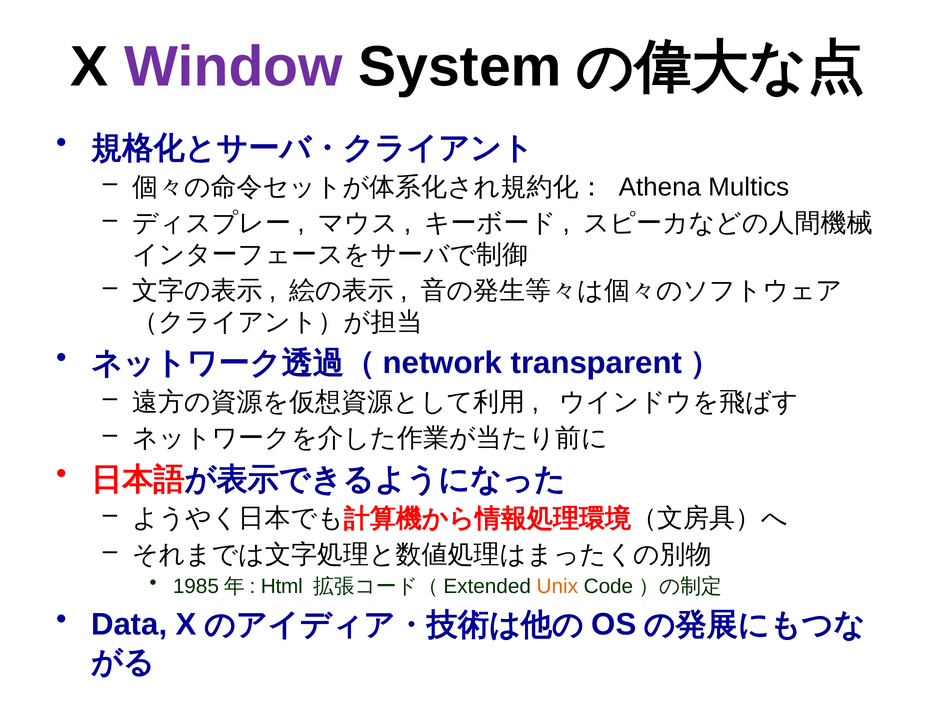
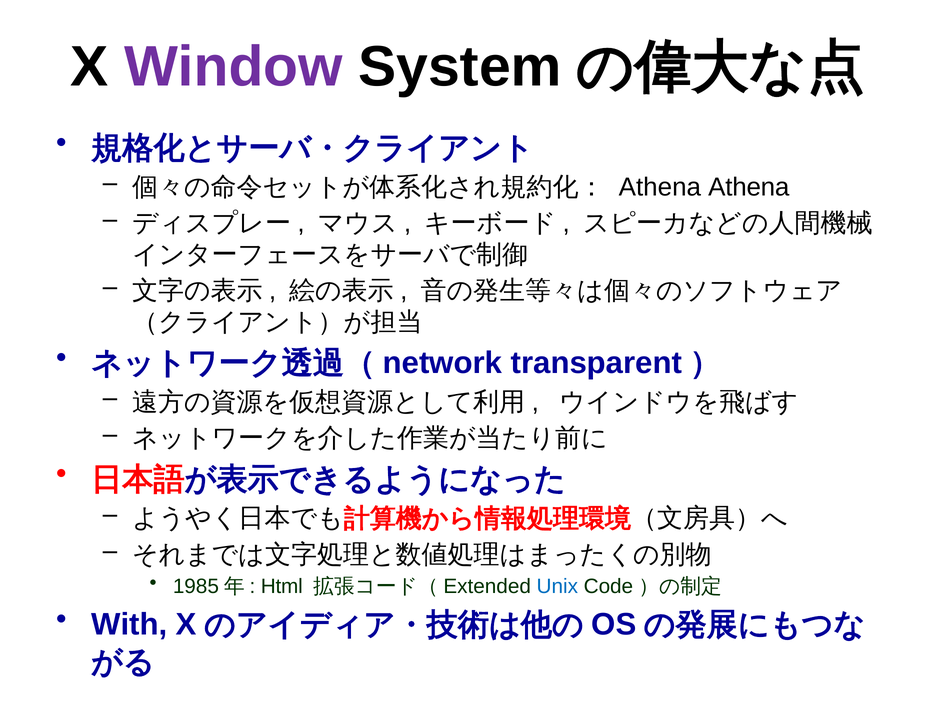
Athena Multics: Multics -> Athena
Unix colour: orange -> blue
Data: Data -> With
